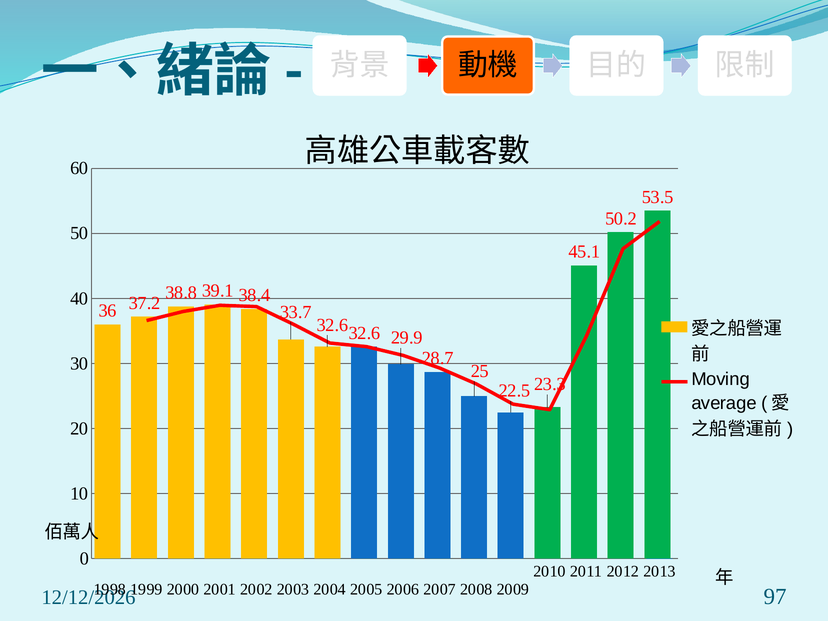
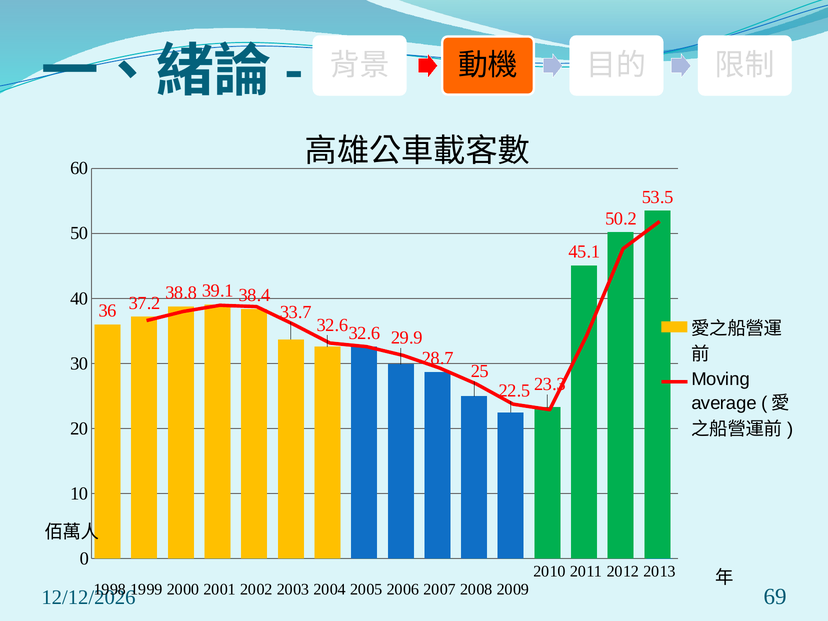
97: 97 -> 69
